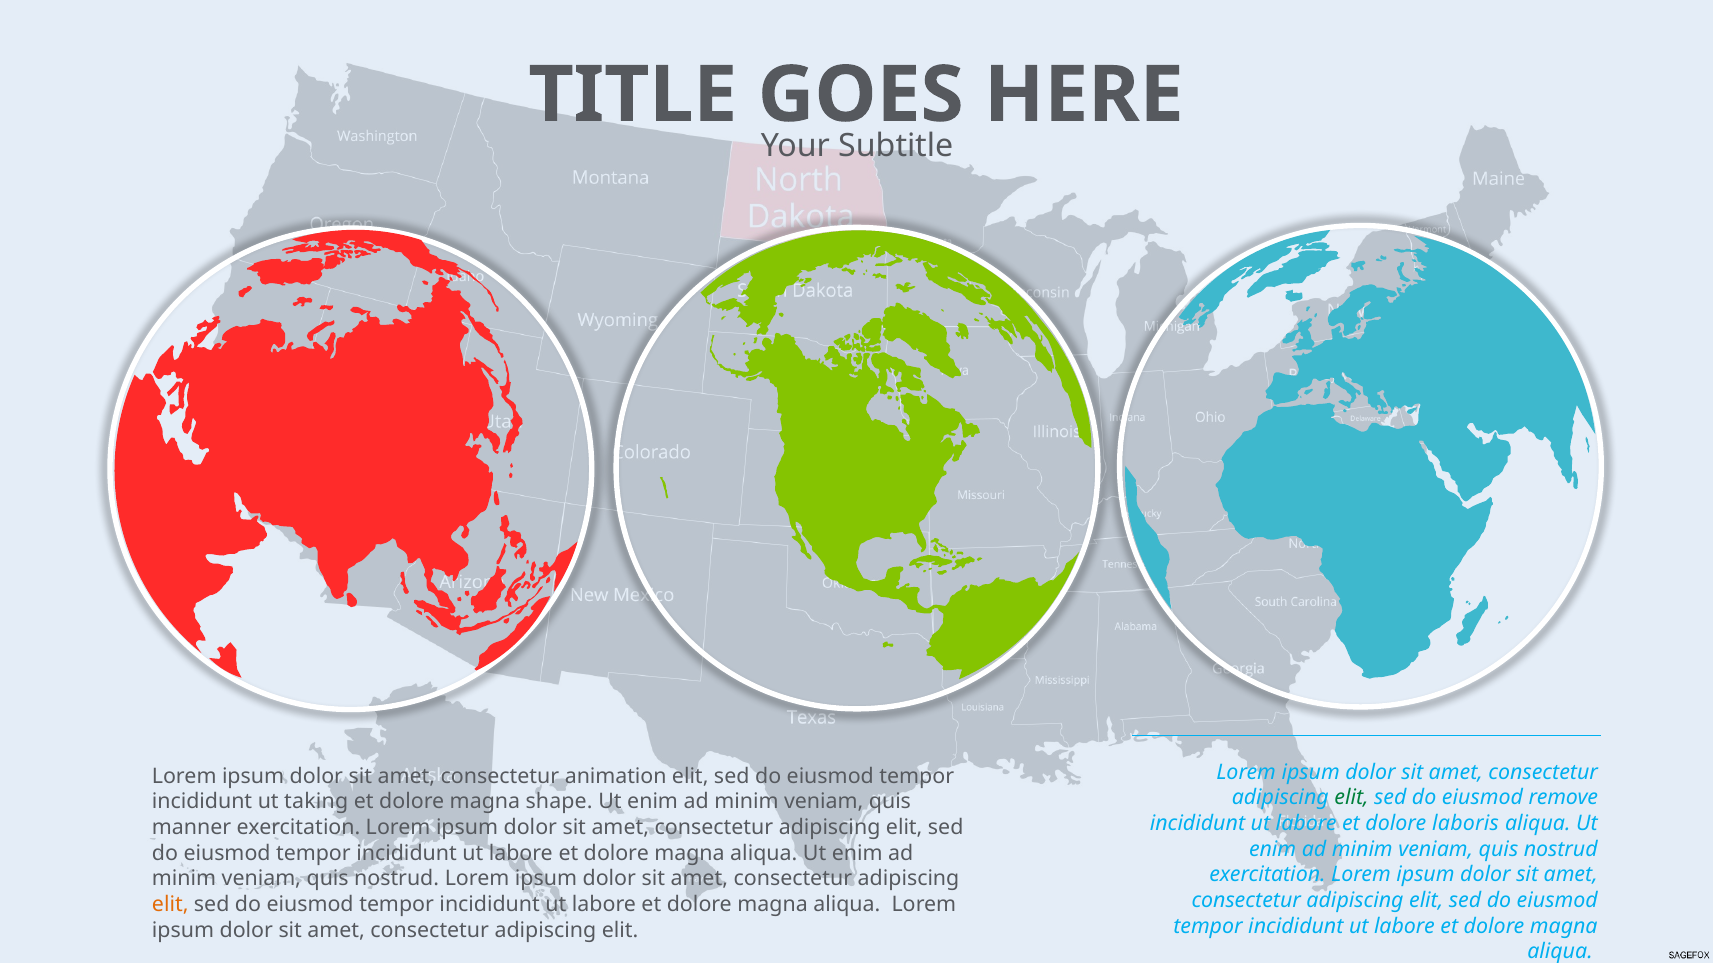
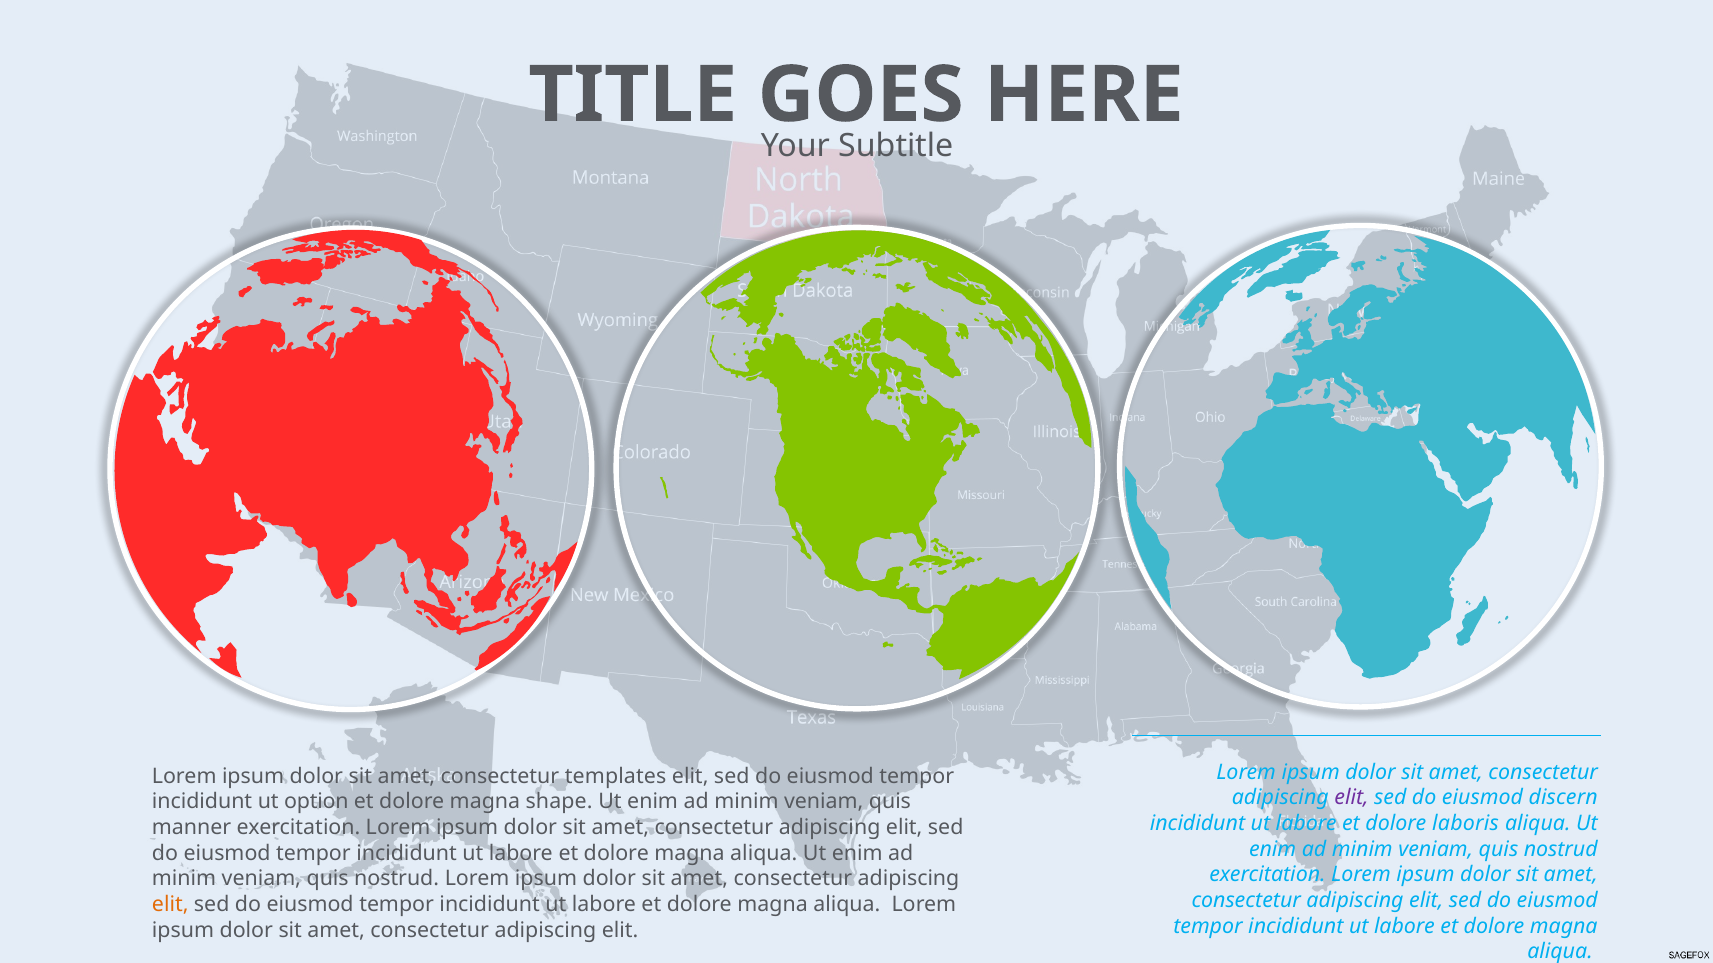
animation: animation -> templates
elit at (1352, 798) colour: green -> purple
remove: remove -> discern
taking: taking -> option
